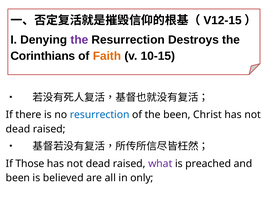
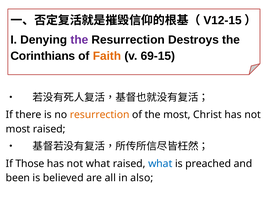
10-15: 10-15 -> 69-15
resurrection at (100, 115) colour: blue -> orange
the been: been -> most
dead at (18, 129): dead -> most
dead at (98, 164): dead -> what
what at (160, 164) colour: purple -> blue
only: only -> also
